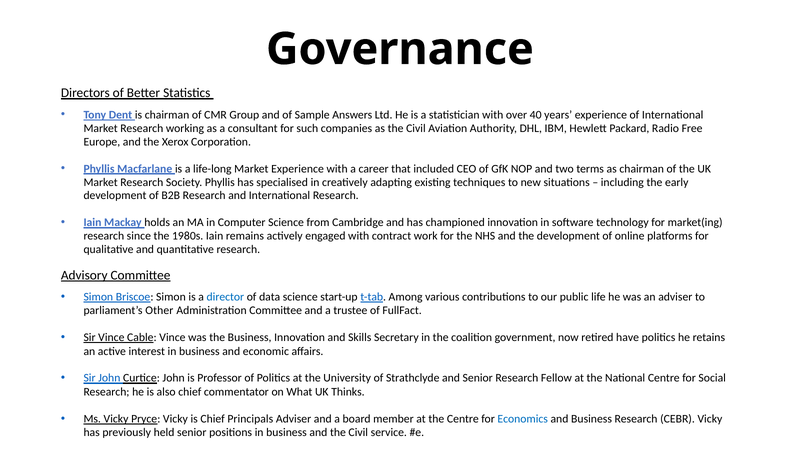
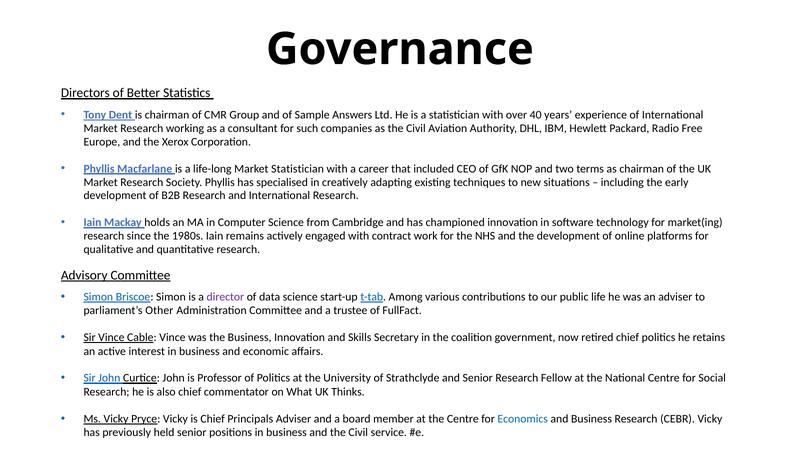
Market Experience: Experience -> Statistician
director colour: blue -> purple
retired have: have -> chief
